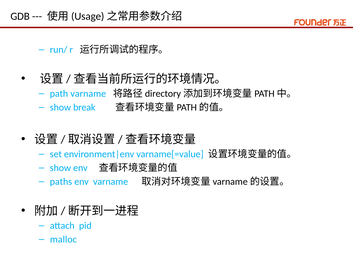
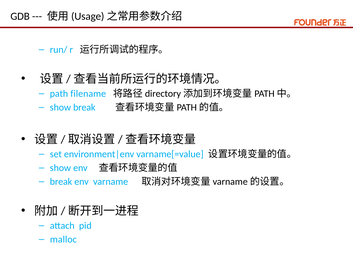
path varname: varname -> filename
paths at (61, 182): paths -> break
